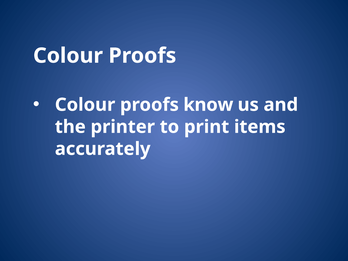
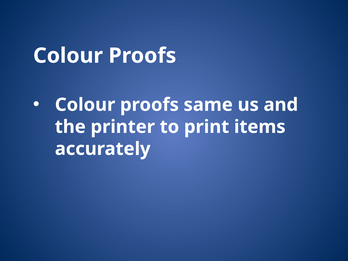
know: know -> same
